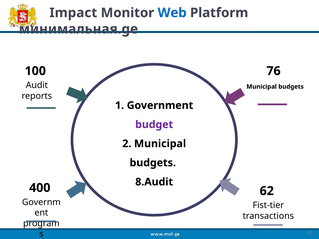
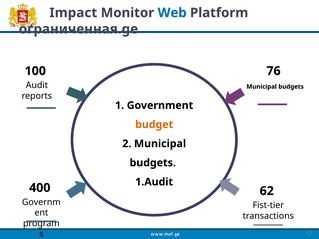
минимальная.ge: минимальная.ge -> ограниченная.ge
budget colour: purple -> orange
8.Audit: 8.Audit -> 1.Audit
